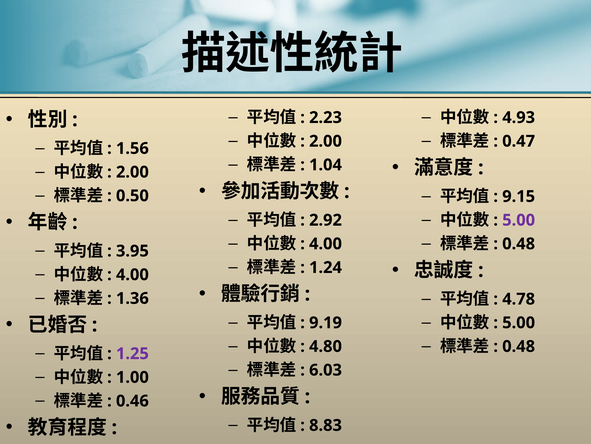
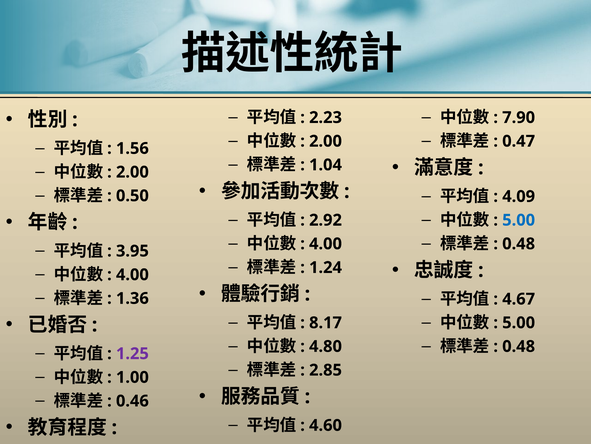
4.93: 4.93 -> 7.90
9.15: 9.15 -> 4.09
5.00 at (519, 220) colour: purple -> blue
4.78: 4.78 -> 4.67
9.19: 9.19 -> 8.17
6.03: 6.03 -> 2.85
8.83: 8.83 -> 4.60
